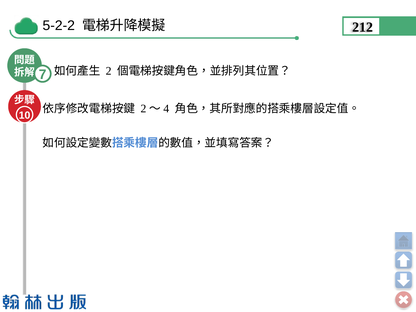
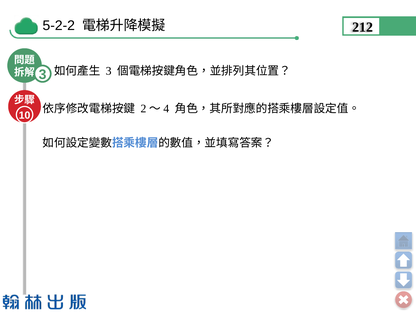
2 at (109, 71): 2 -> 3
7 at (43, 75): 7 -> 3
